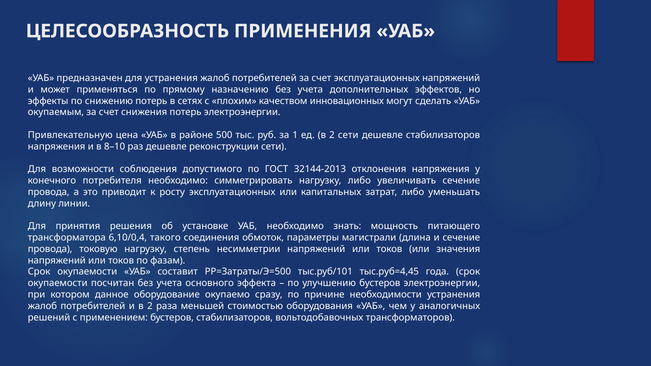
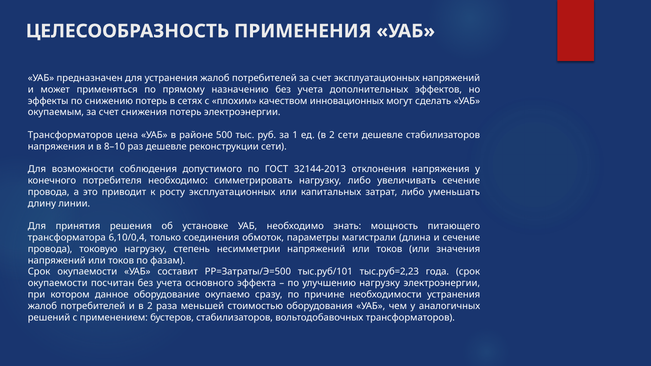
Привлекательную at (70, 135): Привлекательную -> Трансформаторов
такого: такого -> только
тыс.руб=4,45: тыс.руб=4,45 -> тыс.руб=2,23
улучшению бустеров: бустеров -> нагрузку
